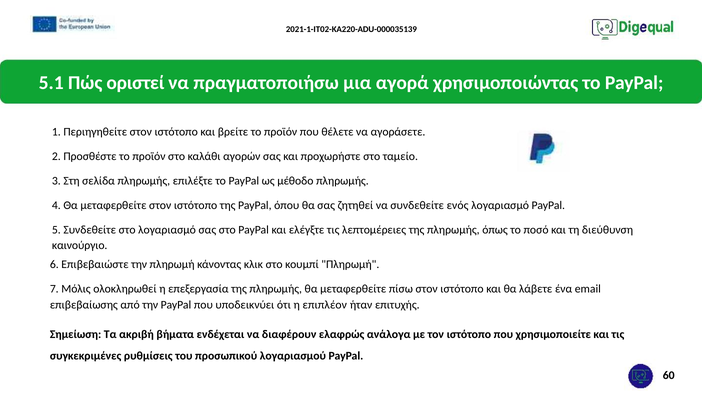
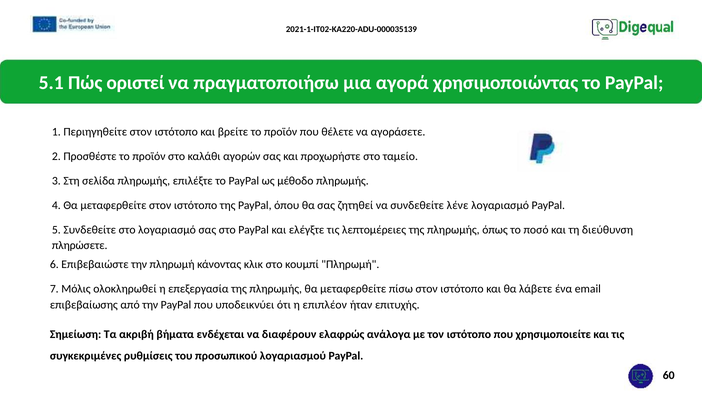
ενός: ενός -> λένε
καινούργιο: καινούργιο -> πληρώσετε
